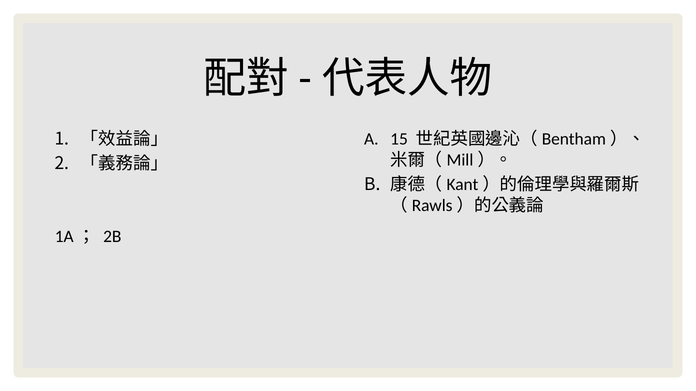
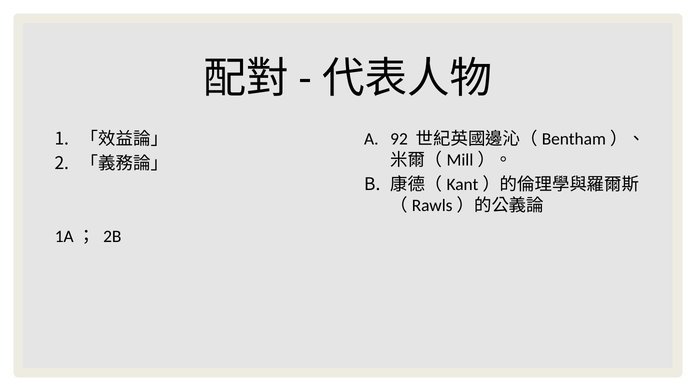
15: 15 -> 92
